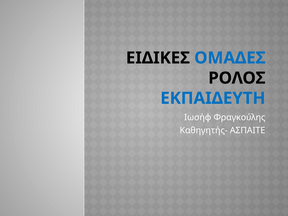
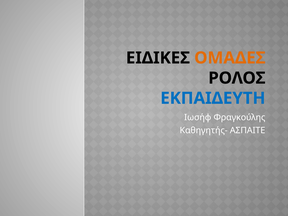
ΟΜΑΔΕΣ colour: blue -> orange
